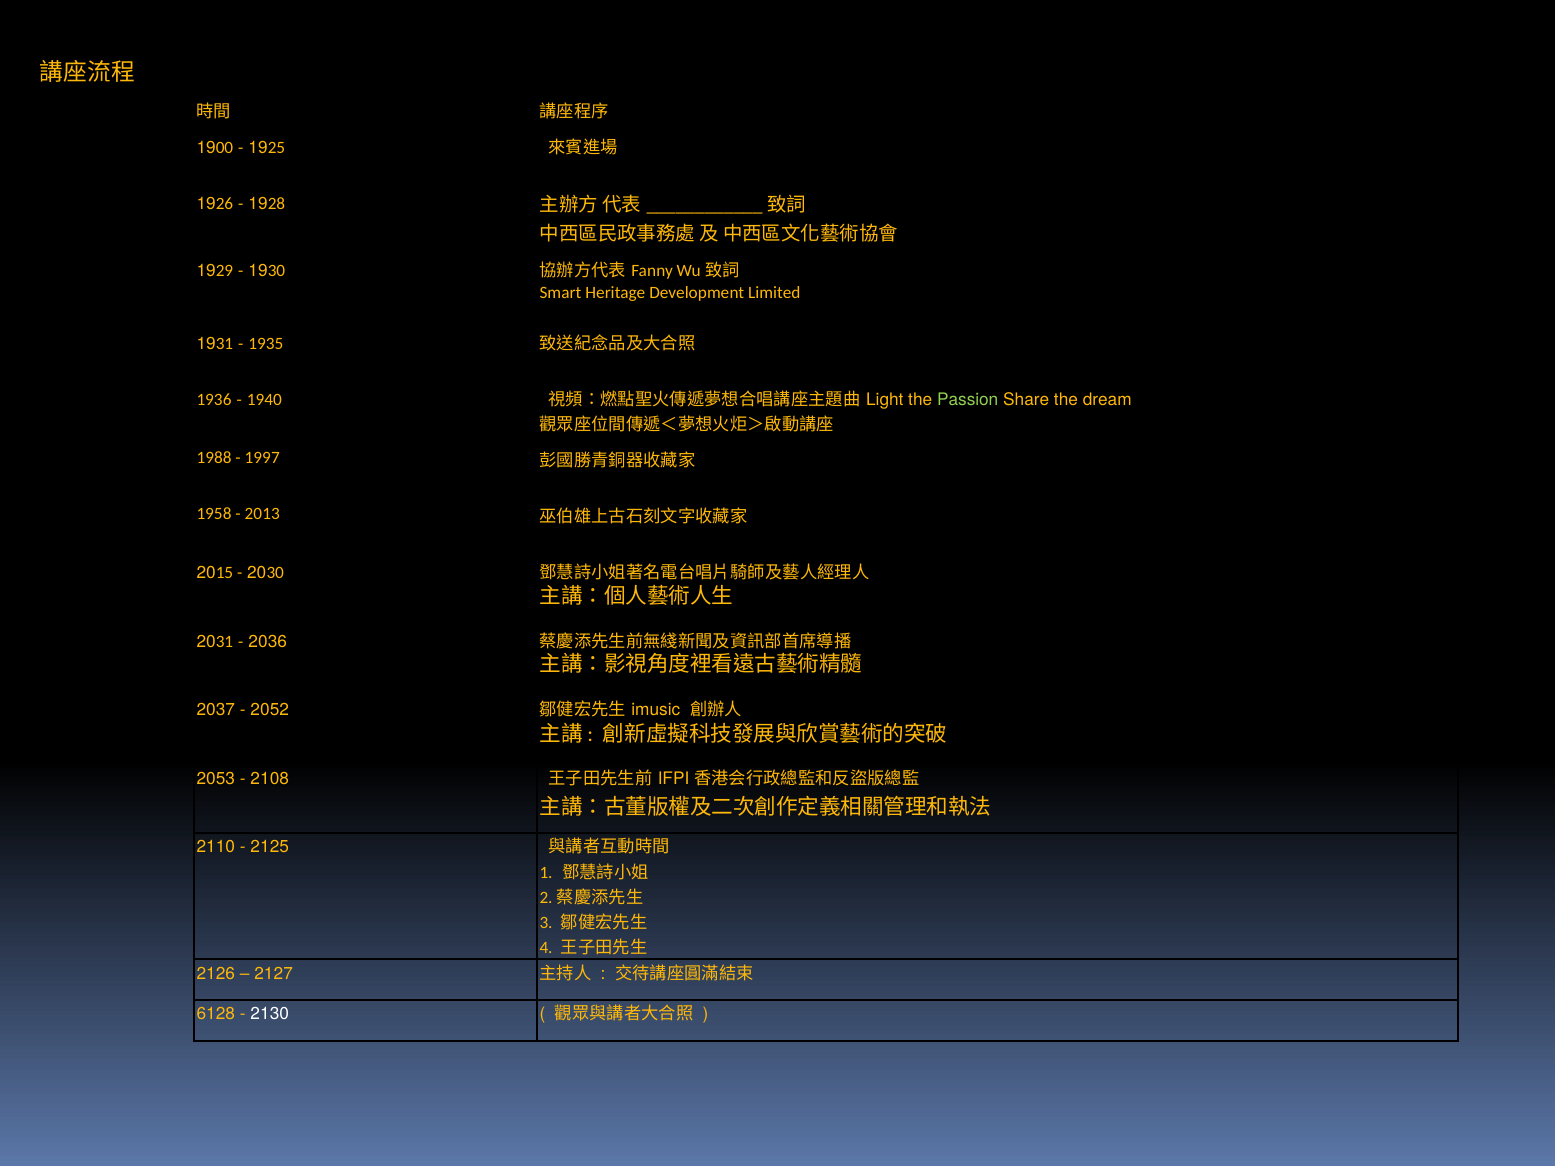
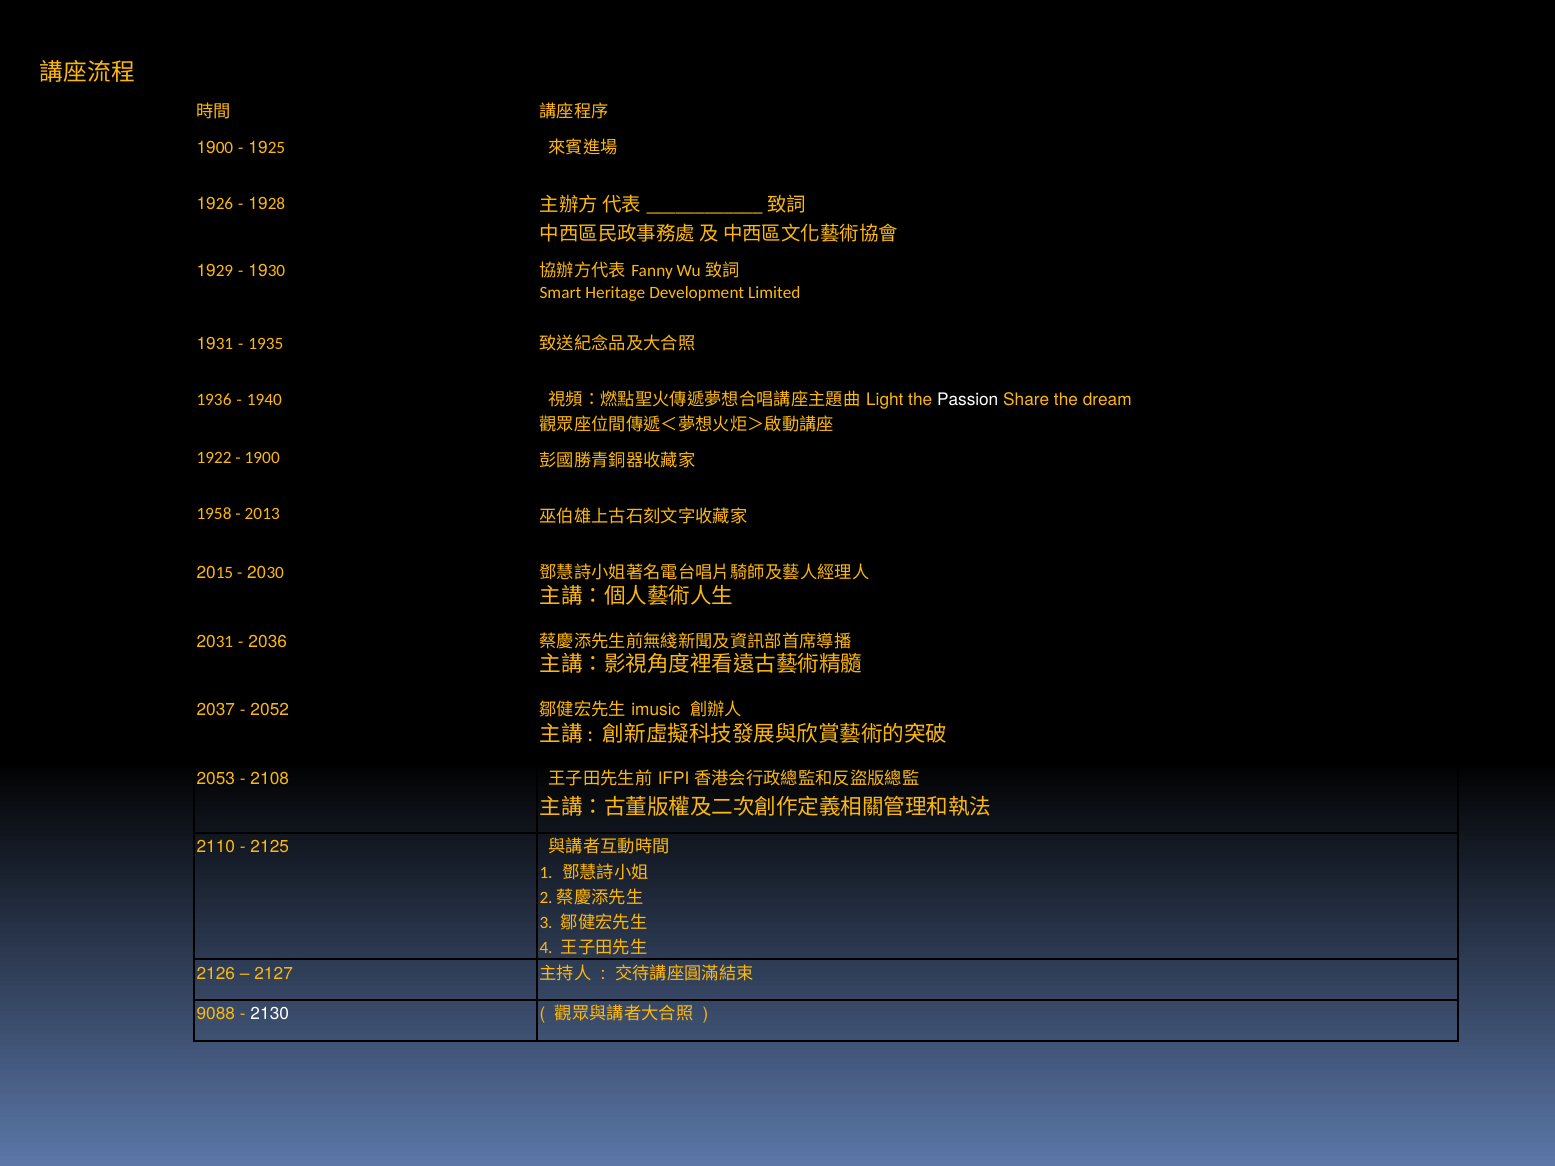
Passion colour: light green -> white
1988: 1988 -> 1922
1997 at (262, 458): 1997 -> 1900
6128: 6128 -> 9088
